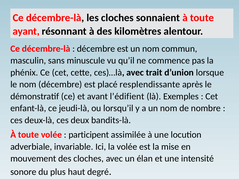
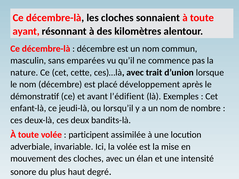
minuscule: minuscule -> emparées
phénix: phénix -> nature
resplendissante: resplendissante -> développement
